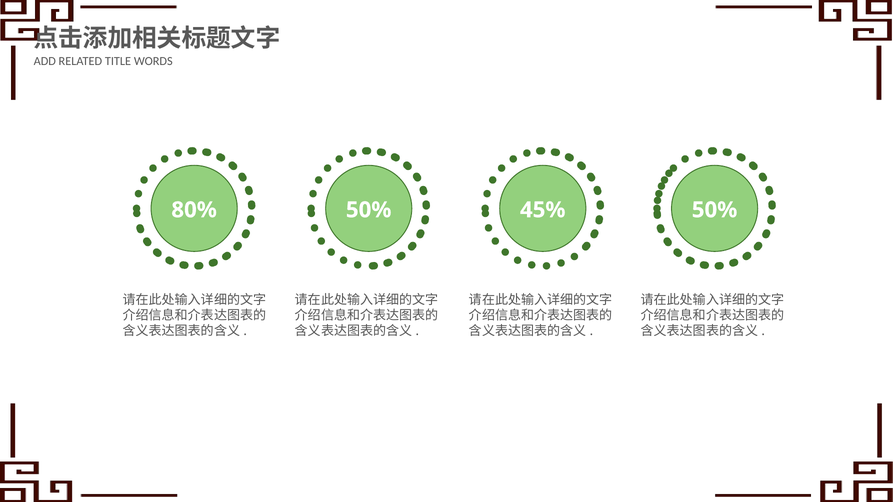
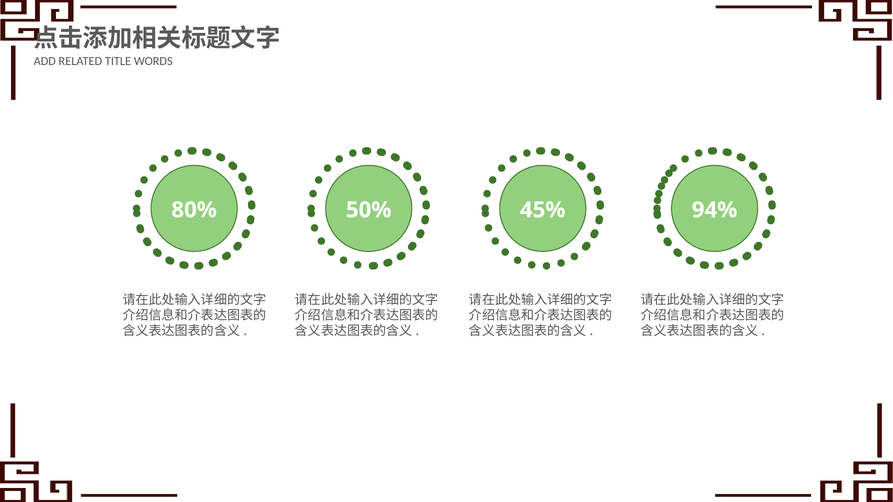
50% at (715, 210): 50% -> 94%
